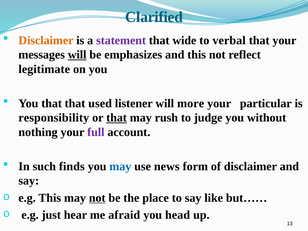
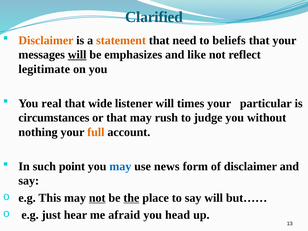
statement colour: purple -> orange
wide: wide -> need
verbal: verbal -> beliefs
and this: this -> like
You that: that -> real
used: used -> wide
more: more -> times
responsibility: responsibility -> circumstances
that at (117, 118) underline: present -> none
full colour: purple -> orange
finds: finds -> point
the underline: none -> present
say like: like -> will
